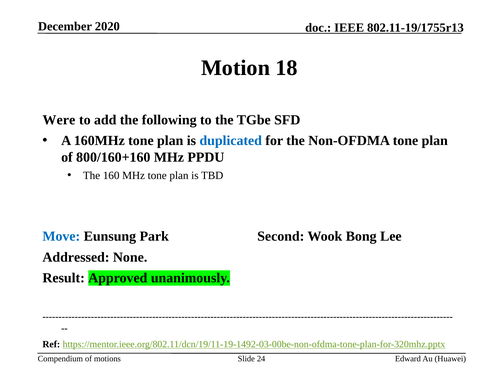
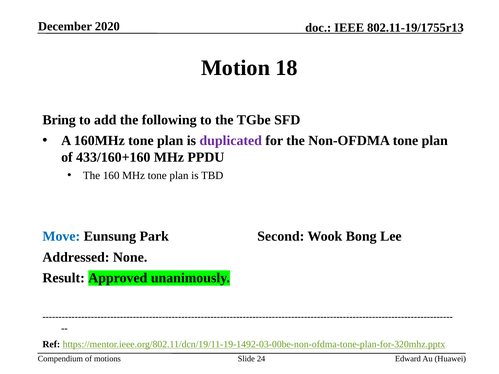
Were: Were -> Bring
duplicated colour: blue -> purple
800/160+160: 800/160+160 -> 433/160+160
